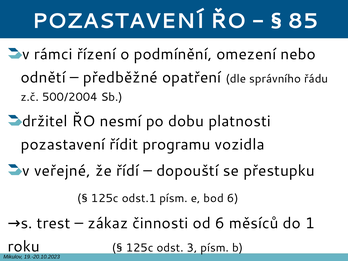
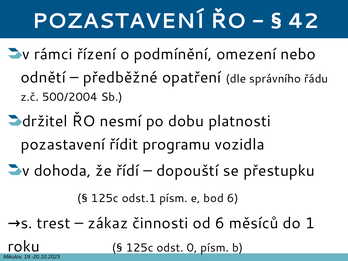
85: 85 -> 42
veřejné: veřejné -> dohoda
3: 3 -> 0
